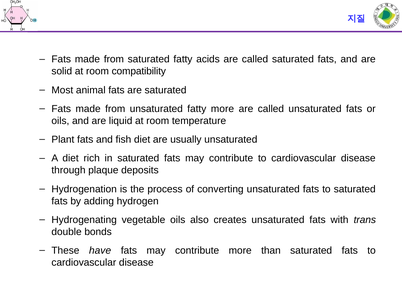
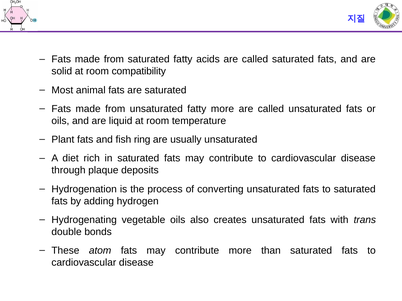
fish diet: diet -> ring
have: have -> atom
